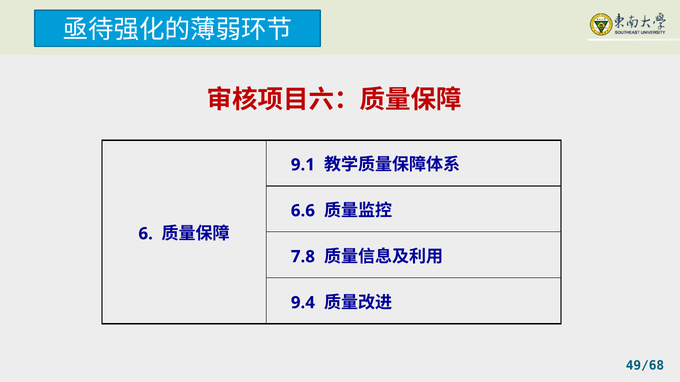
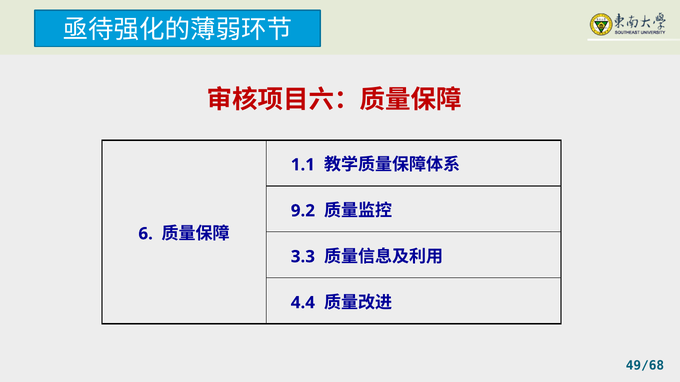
9.1: 9.1 -> 1.1
6.6: 6.6 -> 9.2
7.8: 7.8 -> 3.3
9.4: 9.4 -> 4.4
